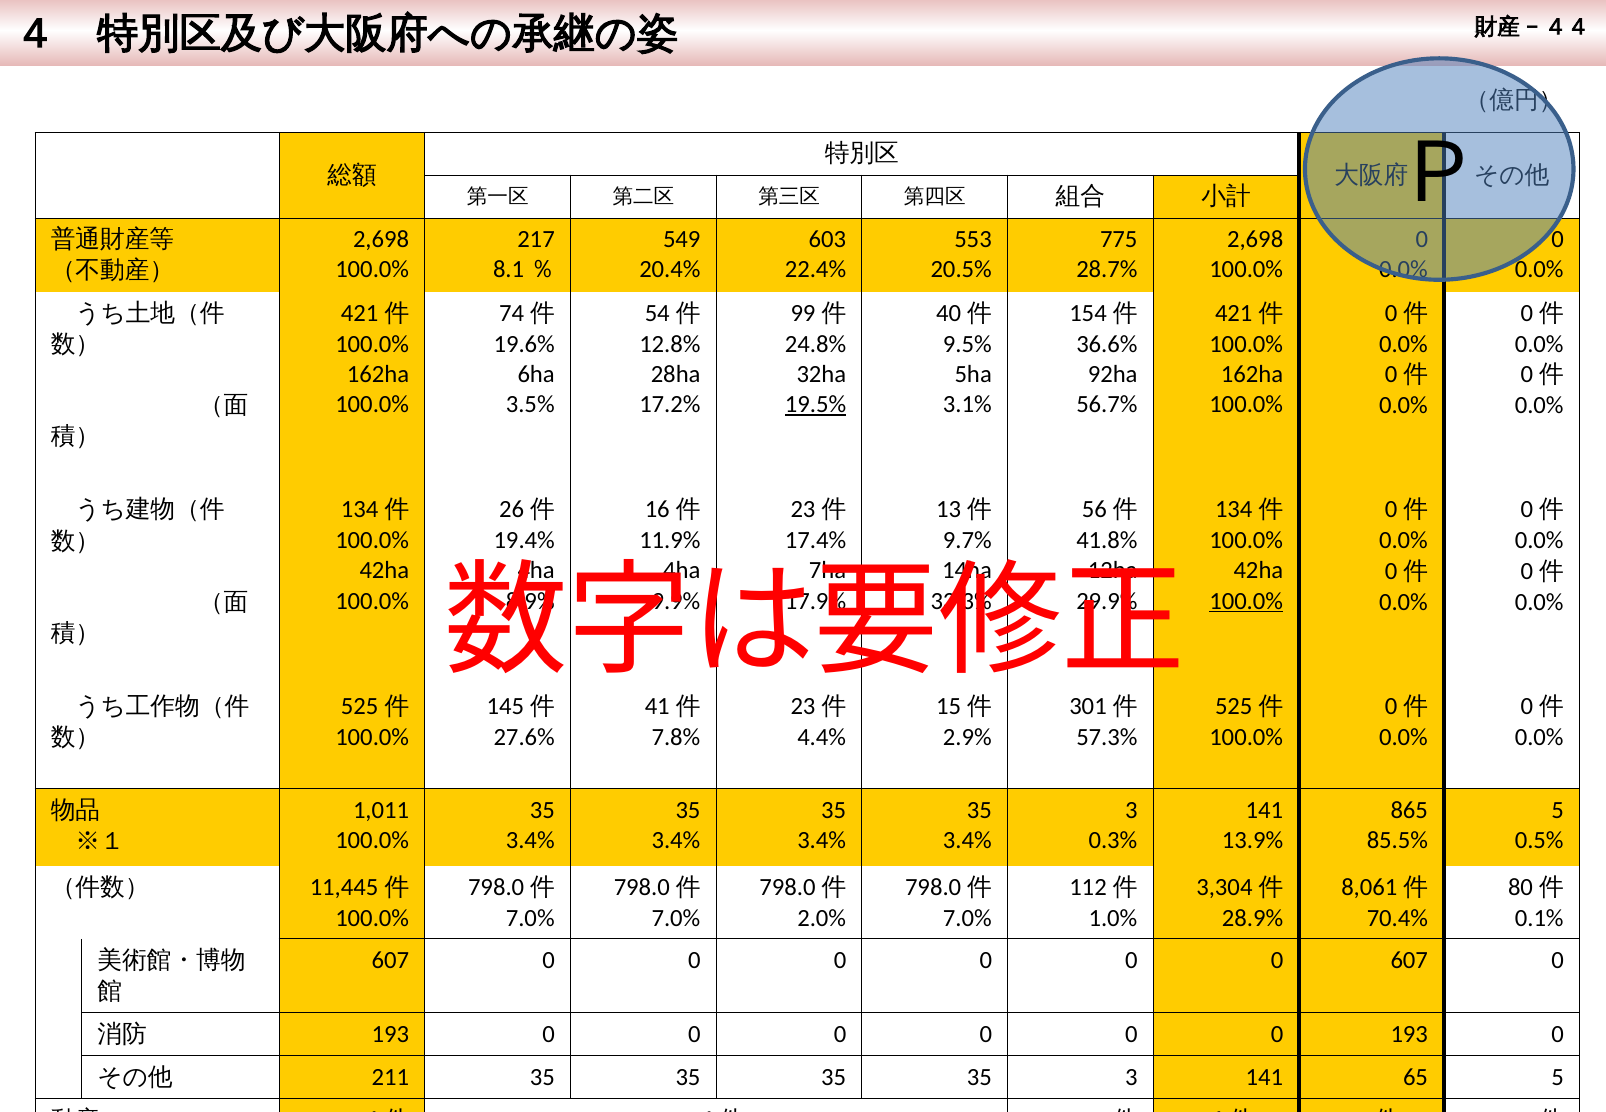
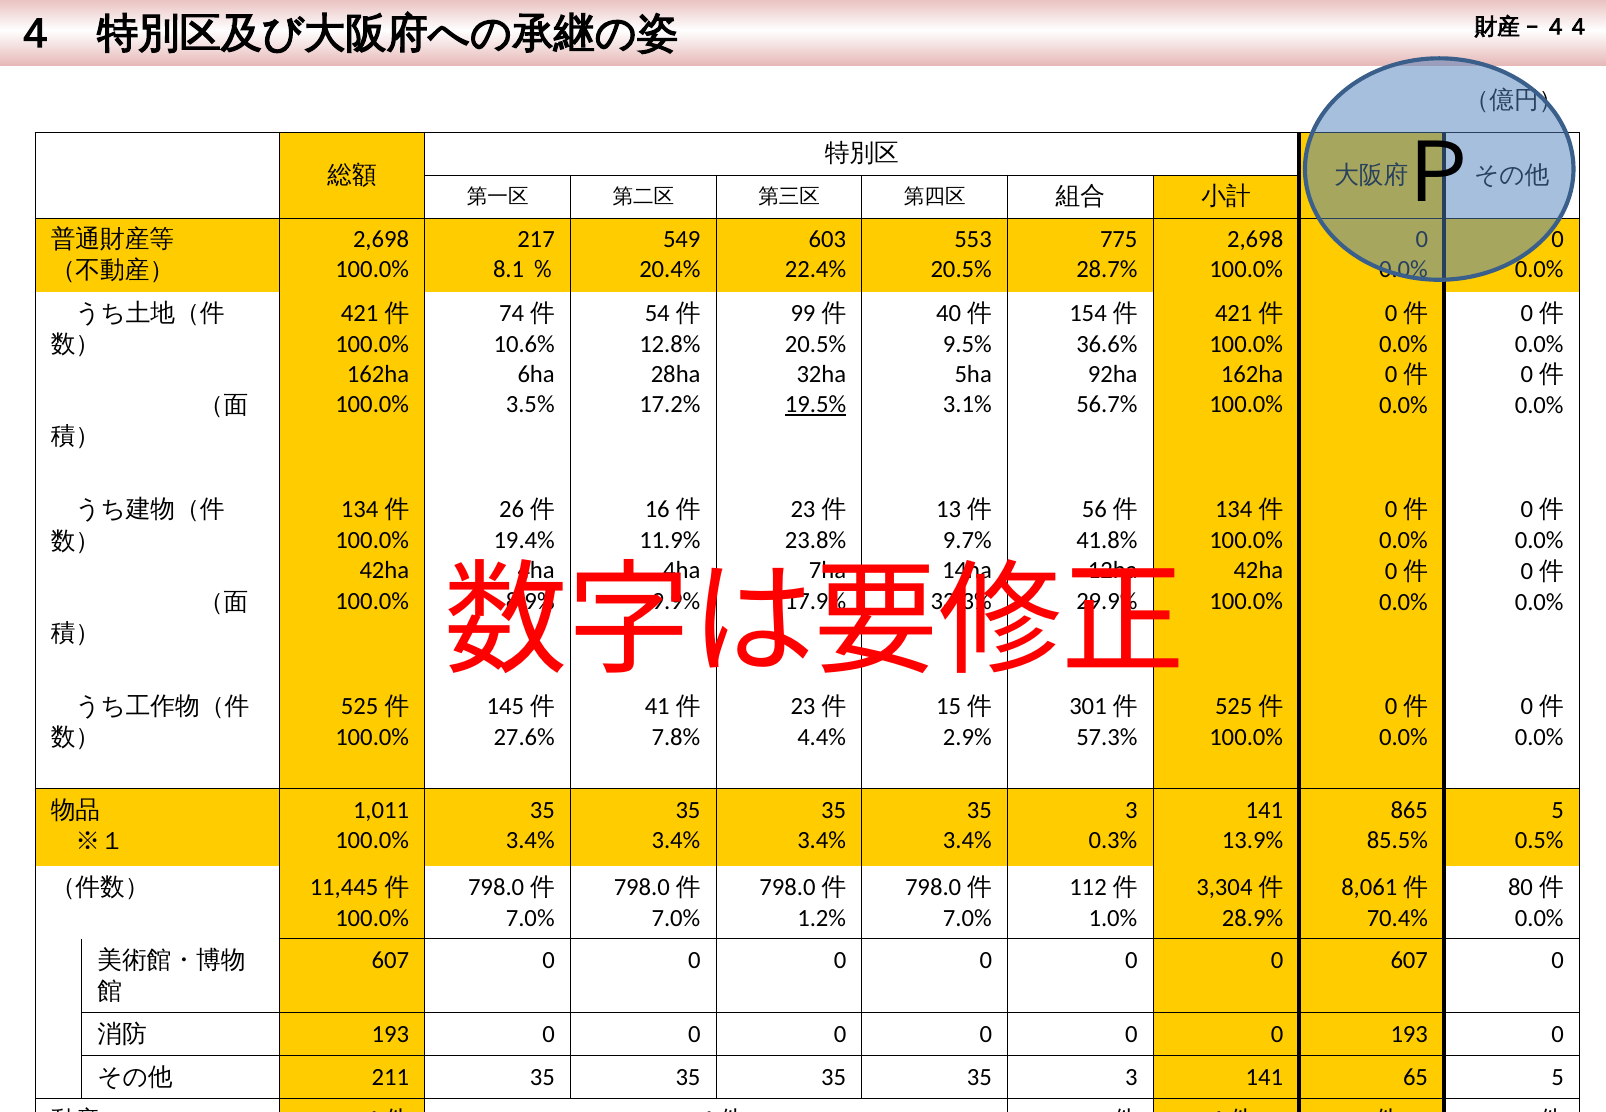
19.6%: 19.6% -> 10.6%
24.8% at (816, 344): 24.8% -> 20.5%
17.4%: 17.4% -> 23.8%
100.0% at (1246, 601) underline: present -> none
2.0%: 2.0% -> 1.2%
0.1% at (1539, 918): 0.1% -> 0.0%
